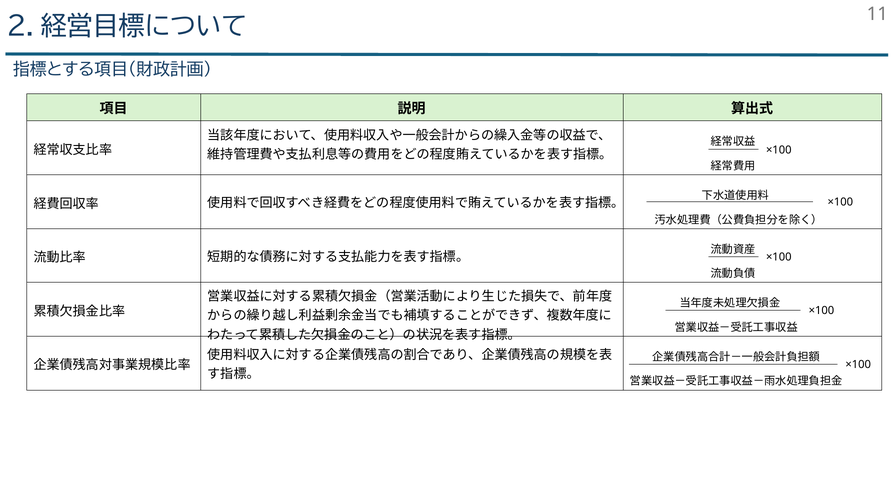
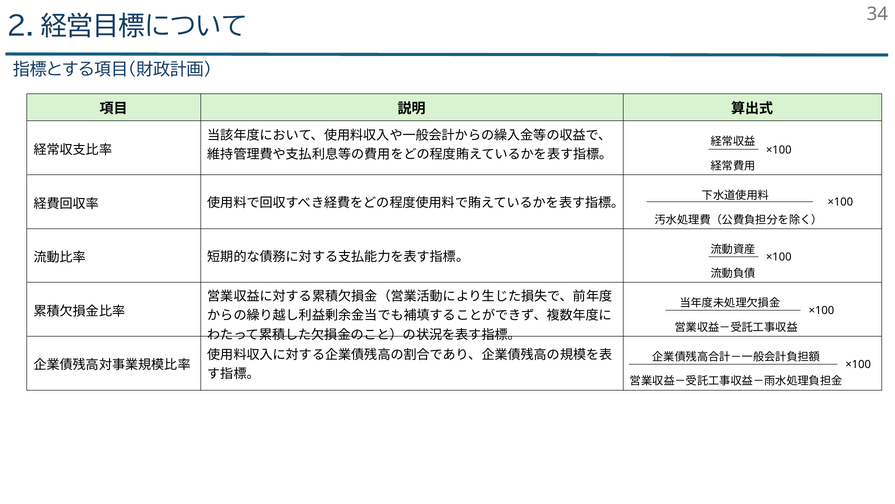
11: 11 -> 34
